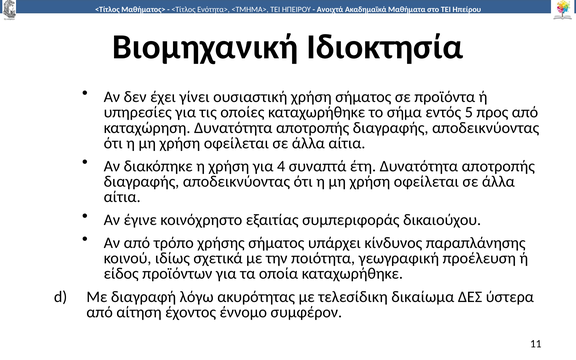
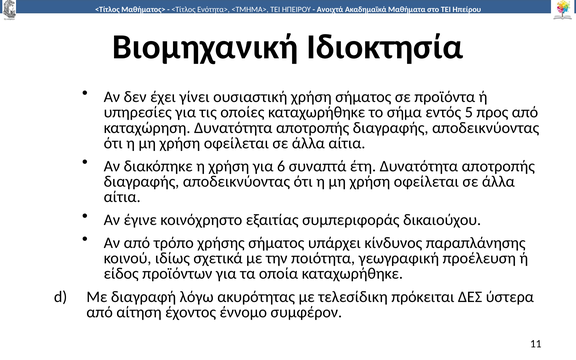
4: 4 -> 6
δικαίωμα: δικαίωμα -> πρόκειται
